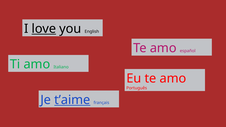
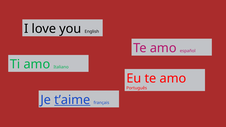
love underline: present -> none
